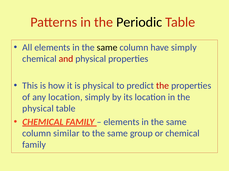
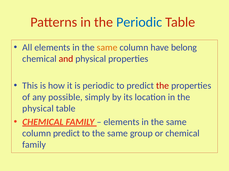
Periodic at (139, 22) colour: black -> blue
same at (107, 48) colour: black -> orange
have simply: simply -> belong
is physical: physical -> periodic
any location: location -> possible
column similar: similar -> predict
